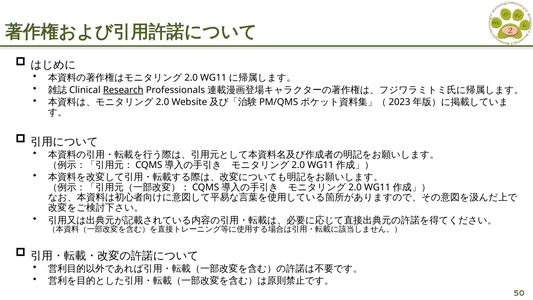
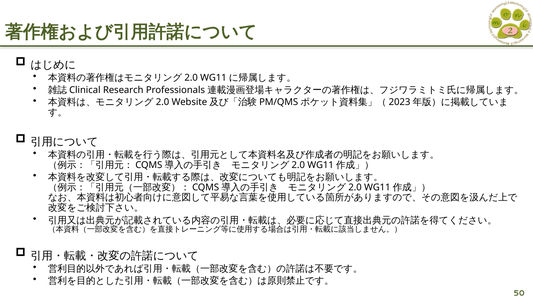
Research underline: present -> none
